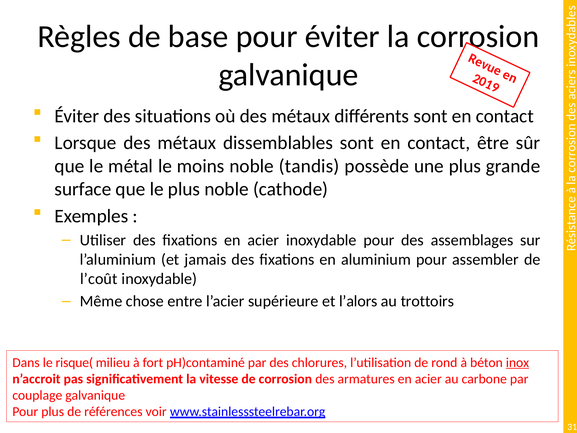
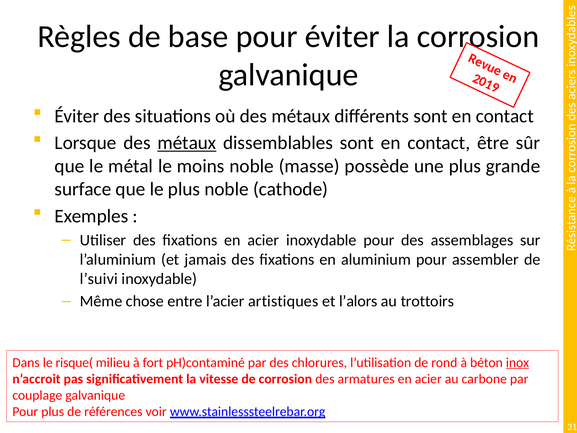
métaux at (187, 143) underline: none -> present
tandis: tandis -> masse
l’coût: l’coût -> l’suivi
supérieure: supérieure -> artistiques
